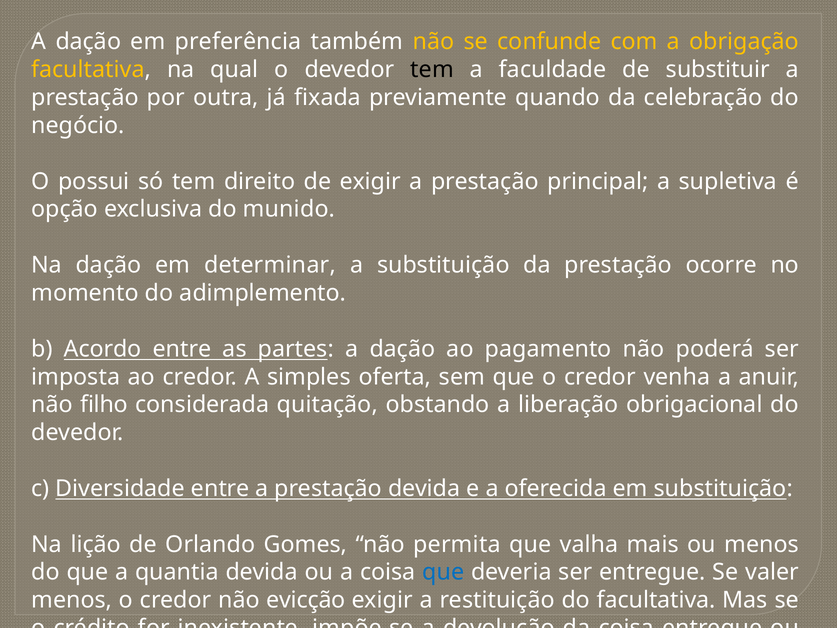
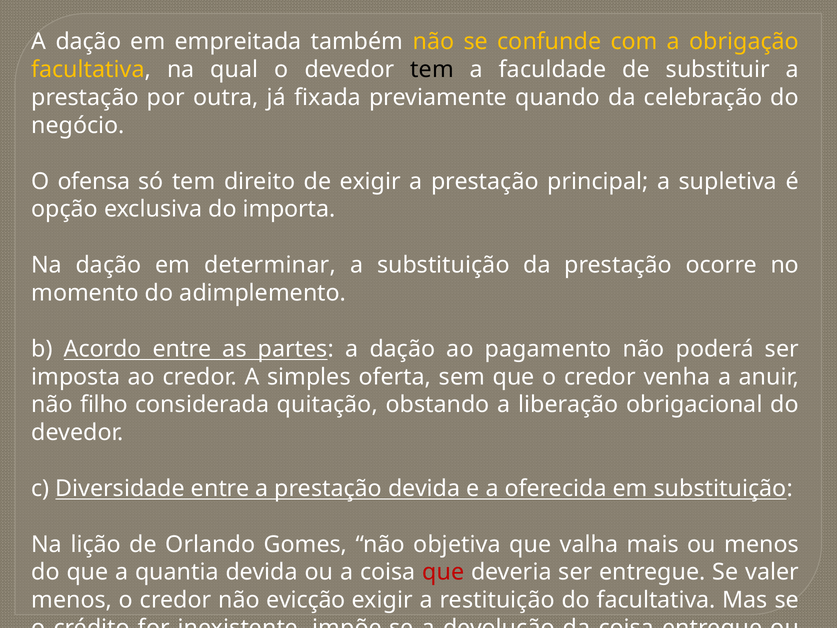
preferência: preferência -> empreitada
possui: possui -> ofensa
munido: munido -> importa
permita: permita -> objetiva
que at (443, 572) colour: blue -> red
